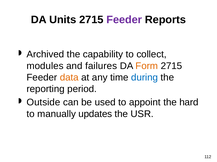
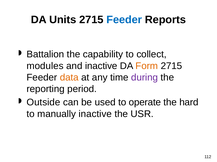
Feeder at (124, 20) colour: purple -> blue
Archived: Archived -> Battalion
and failures: failures -> inactive
during colour: blue -> purple
appoint: appoint -> operate
manually updates: updates -> inactive
